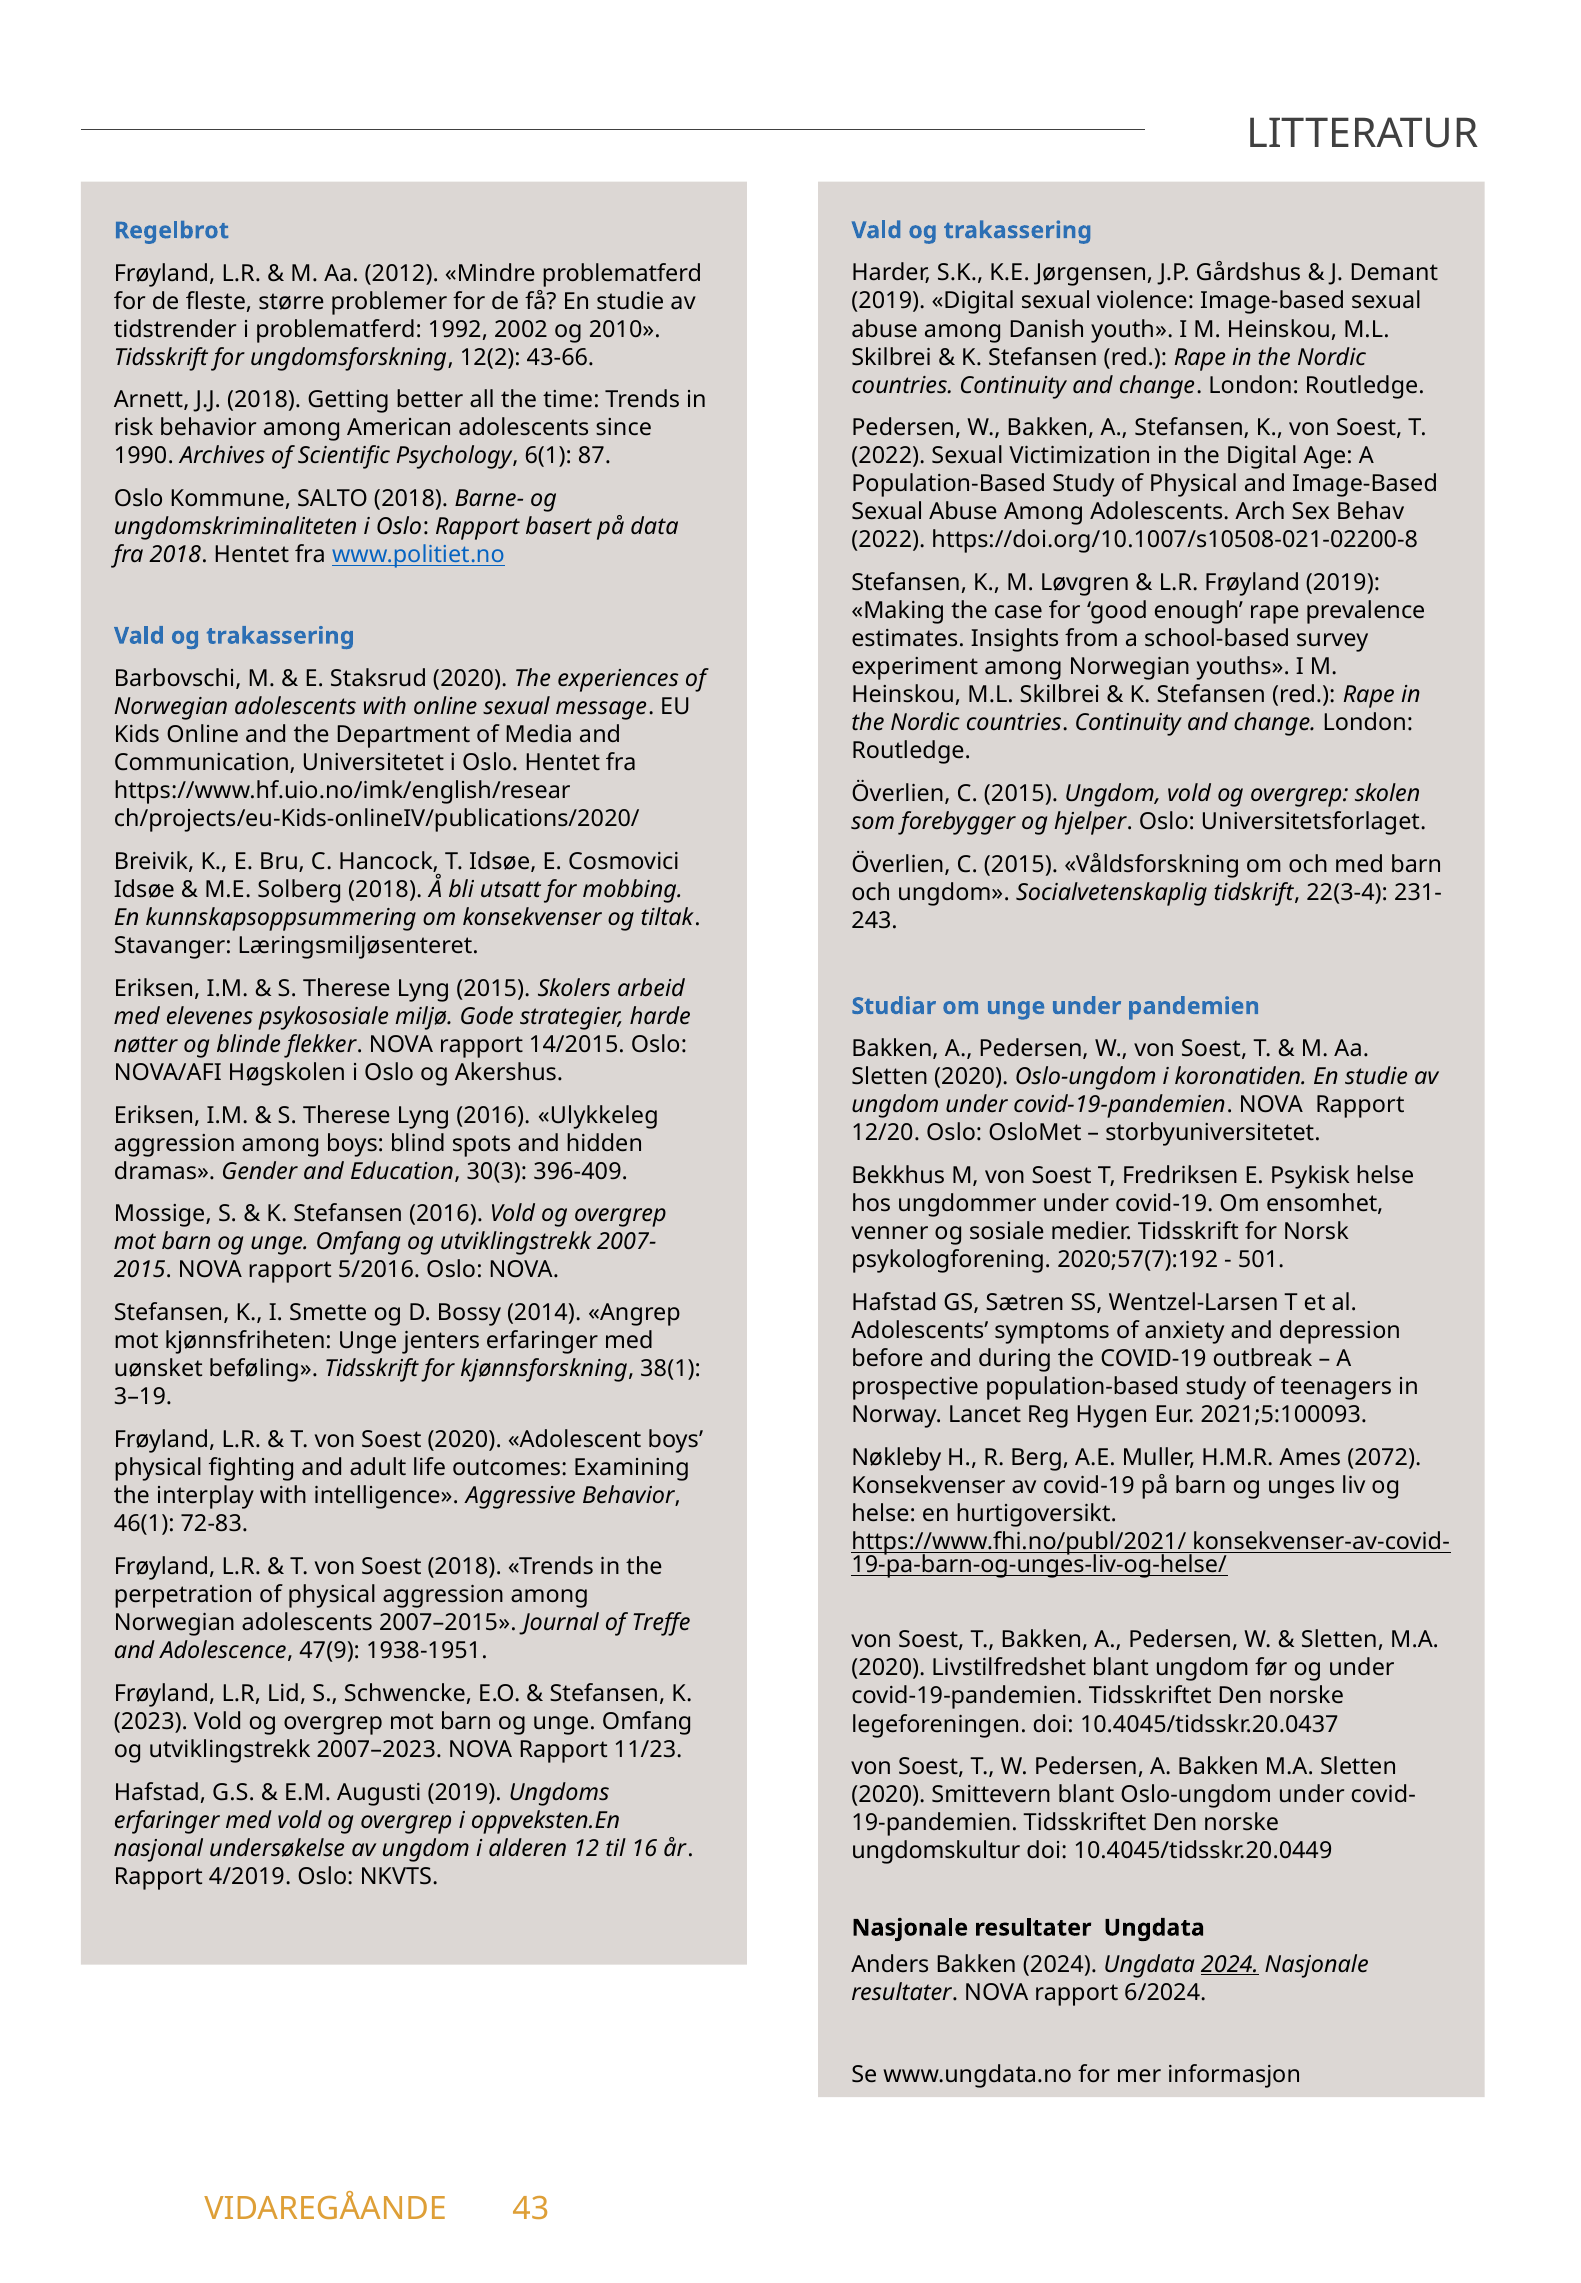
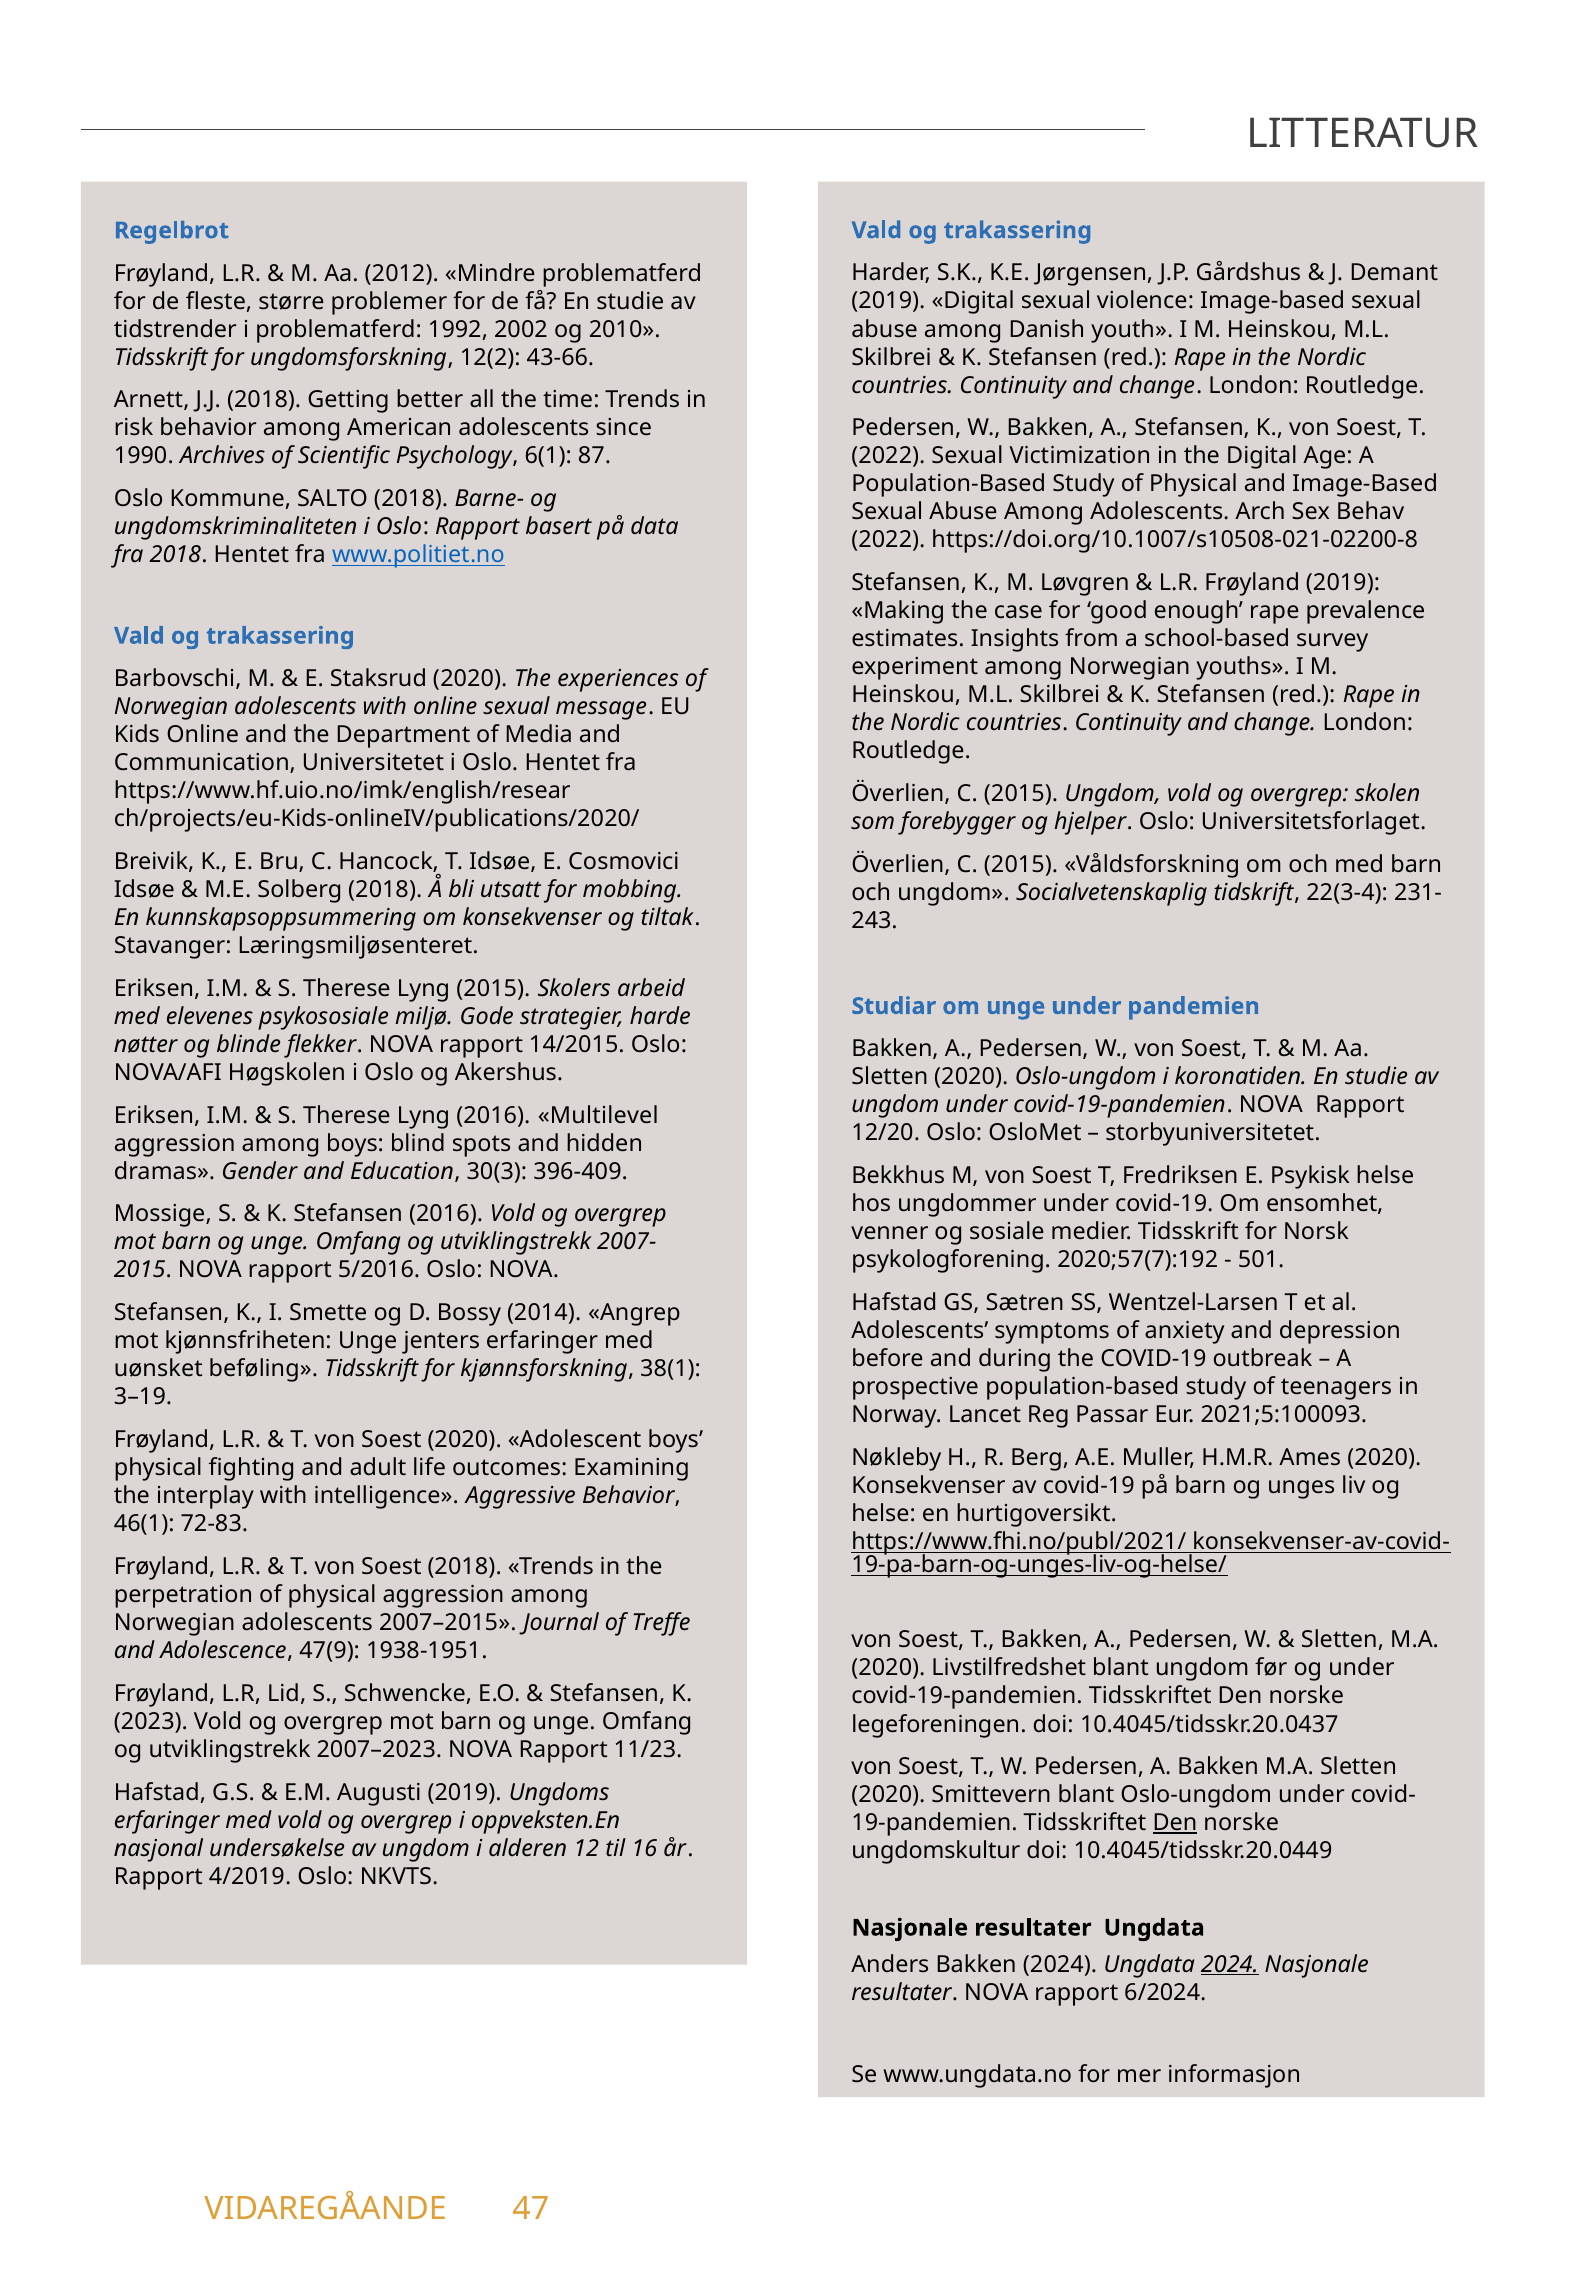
Ulykkeleg: Ulykkeleg -> Multilevel
Hygen: Hygen -> Passar
Ames 2072: 2072 -> 2020
Den at (1175, 1824) underline: none -> present
43: 43 -> 47
